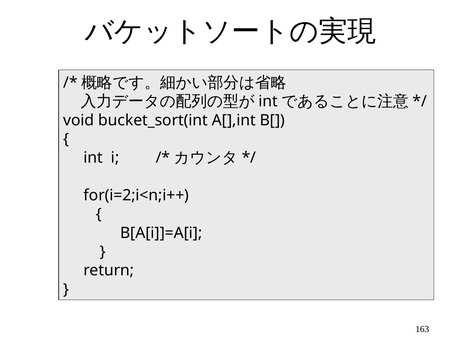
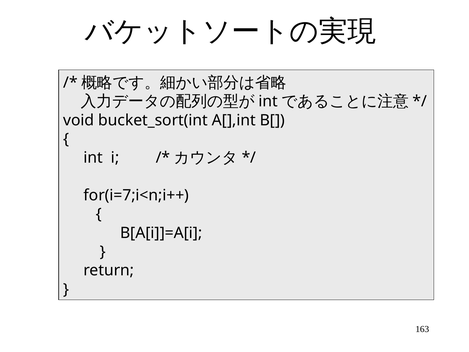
for(i=2;i<n;i++: for(i=2;i<n;i++ -> for(i=7;i<n;i++
